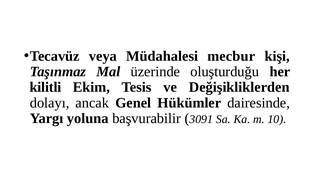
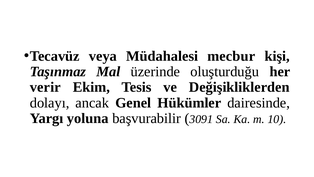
kilitli: kilitli -> verir
